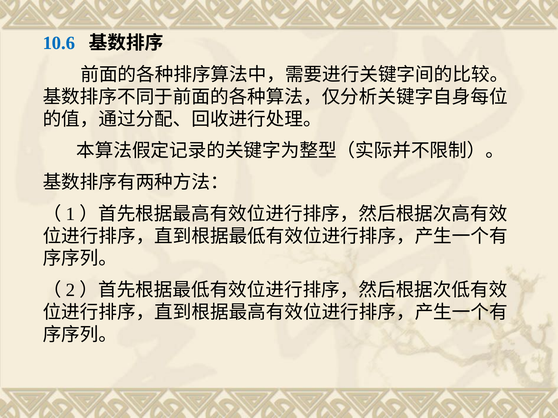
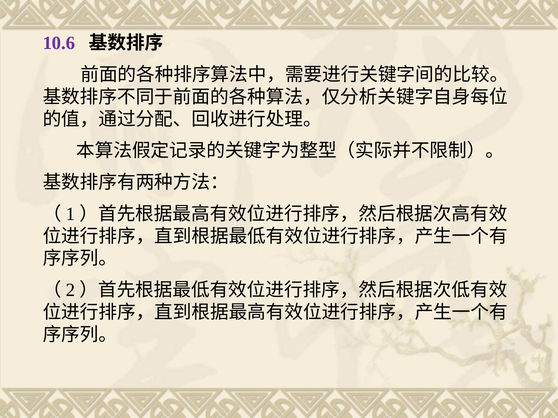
10.6 colour: blue -> purple
